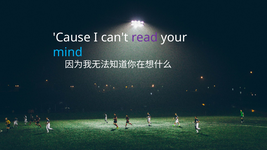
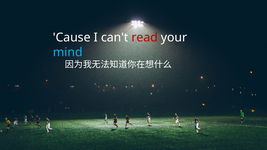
read colour: purple -> red
